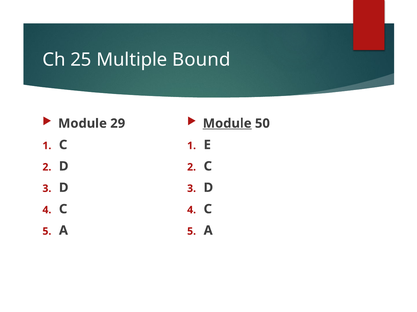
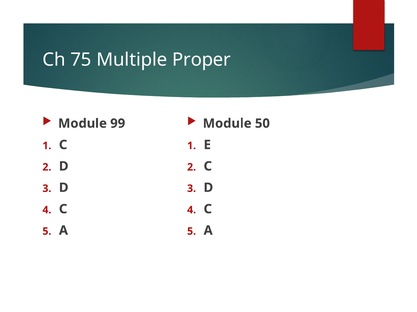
25: 25 -> 75
Bound: Bound -> Proper
Module at (227, 124) underline: present -> none
29: 29 -> 99
